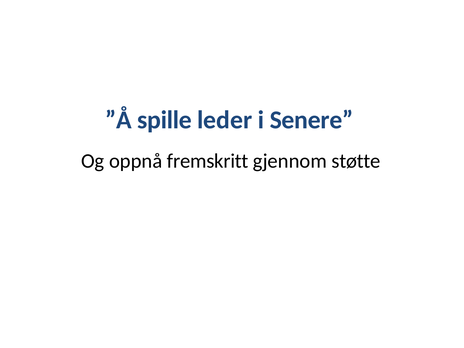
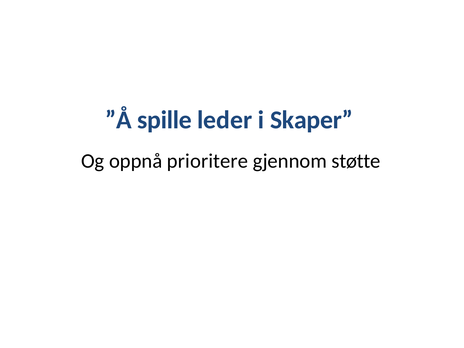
Senere: Senere -> Skaper
fremskritt: fremskritt -> prioritere
